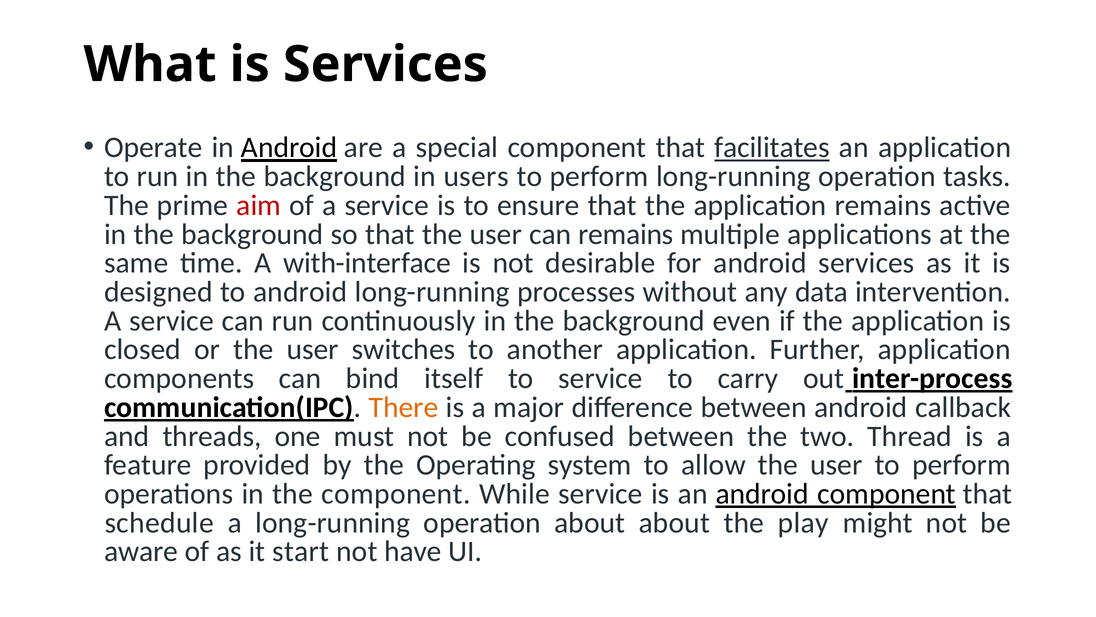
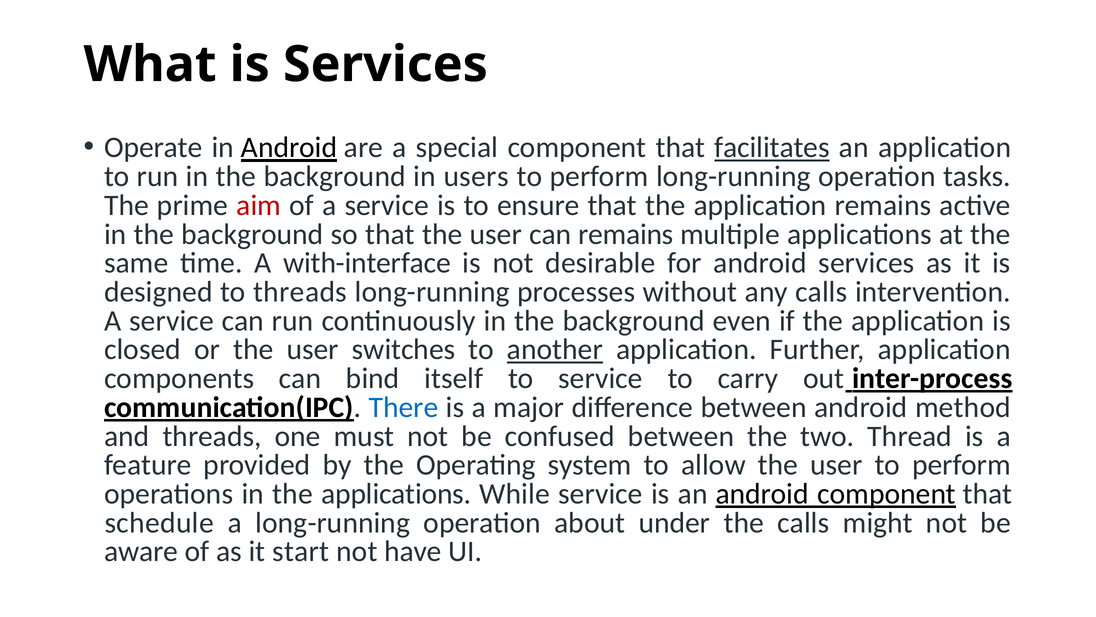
to android: android -> threads
any data: data -> calls
another underline: none -> present
There colour: orange -> blue
callback: callback -> method
the component: component -> applications
about about: about -> under
the play: play -> calls
